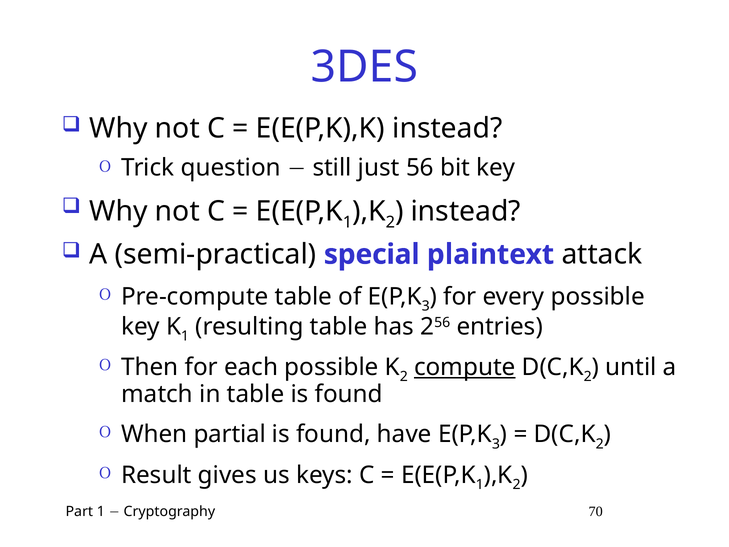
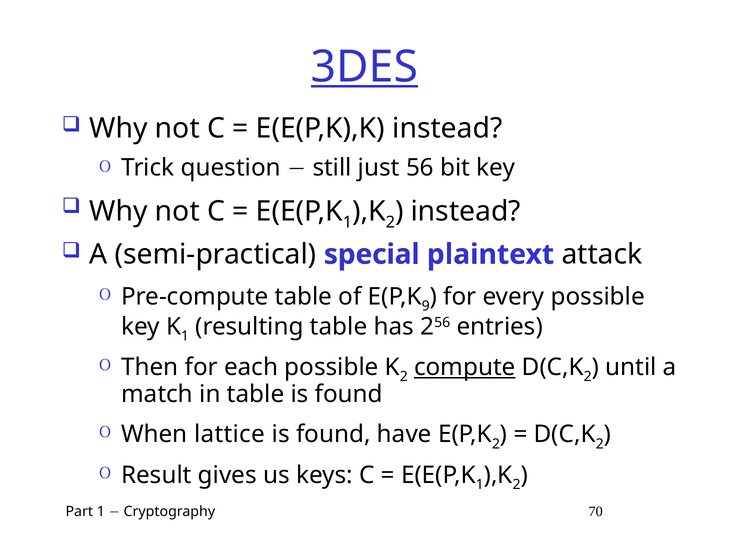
3DES underline: none -> present
3 at (426, 306): 3 -> 9
partial: partial -> lattice
3 at (496, 444): 3 -> 2
